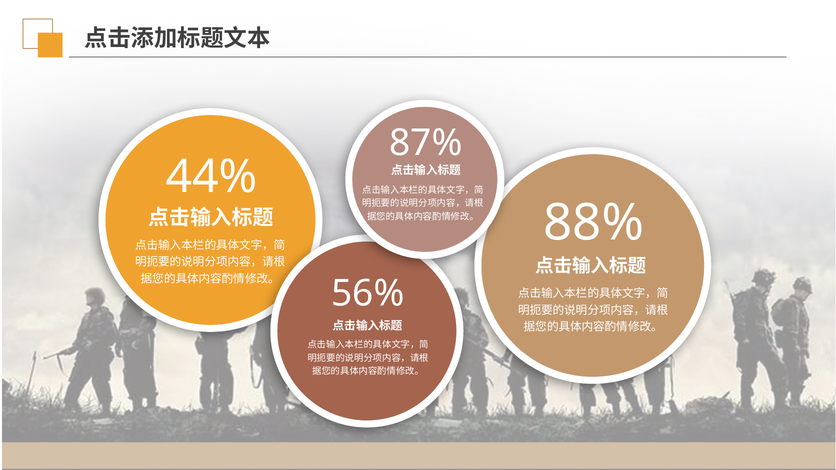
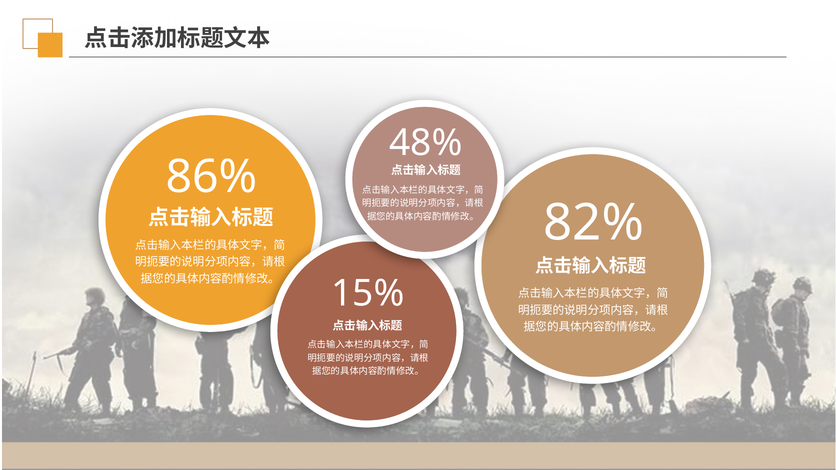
87%: 87% -> 48%
44%: 44% -> 86%
88%: 88% -> 82%
56%: 56% -> 15%
